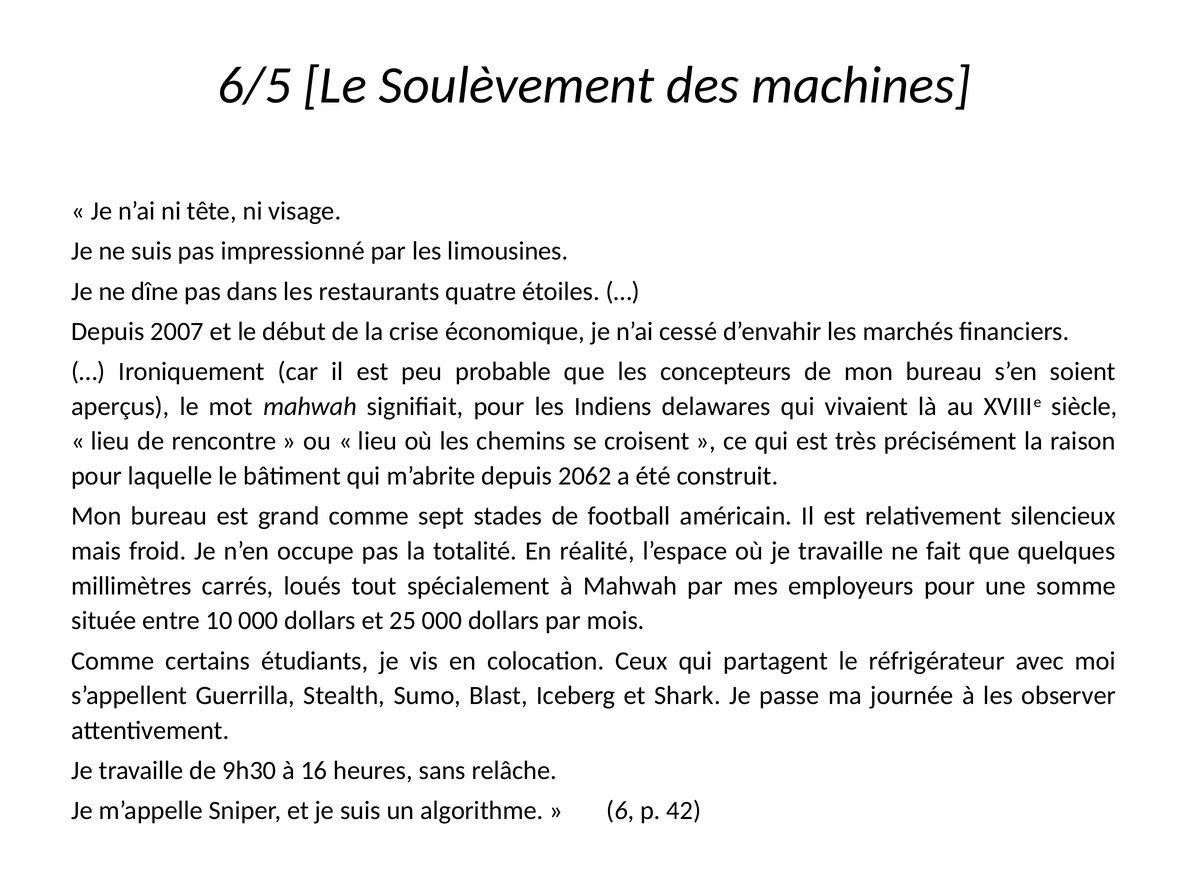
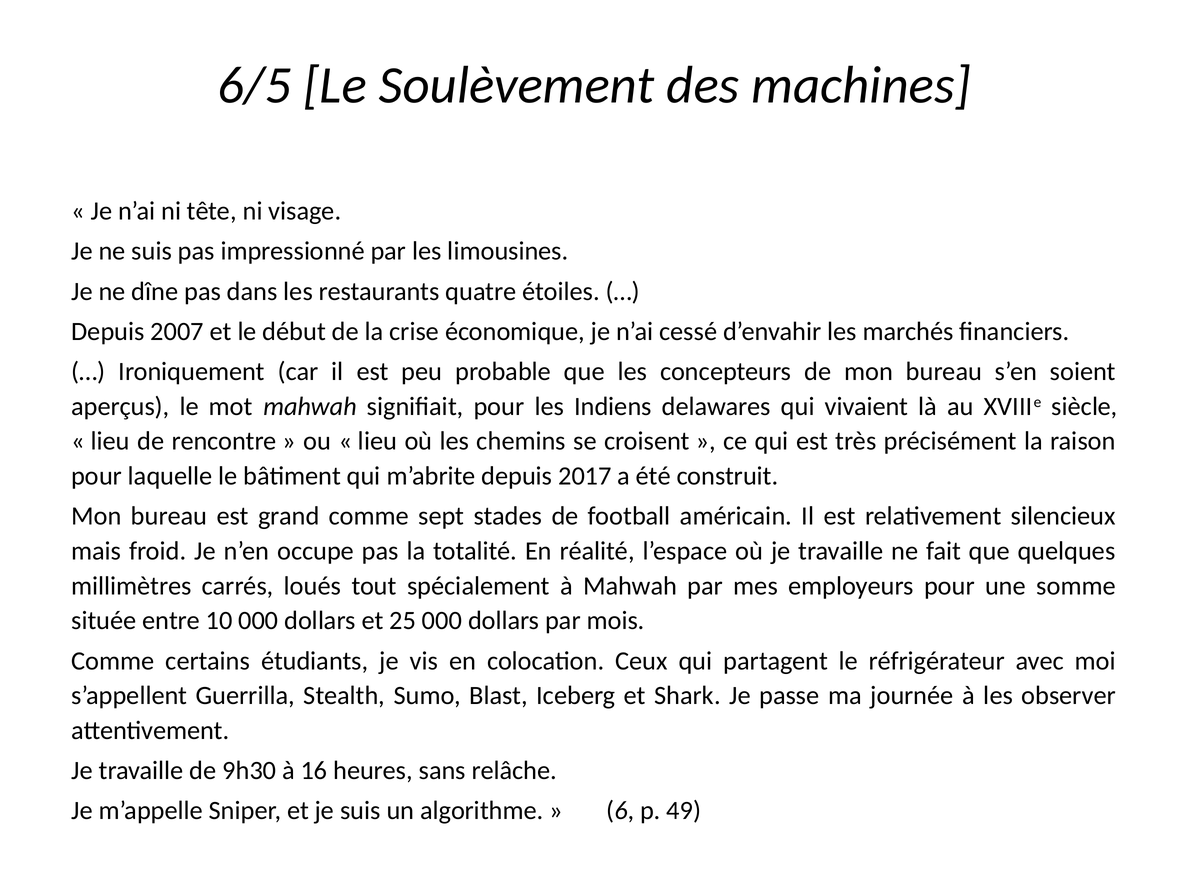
2062: 2062 -> 2017
42: 42 -> 49
